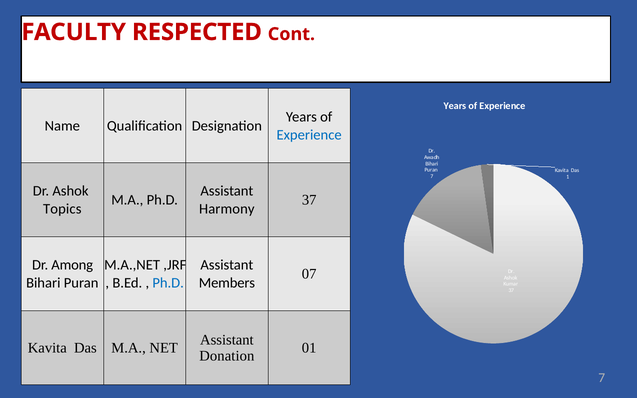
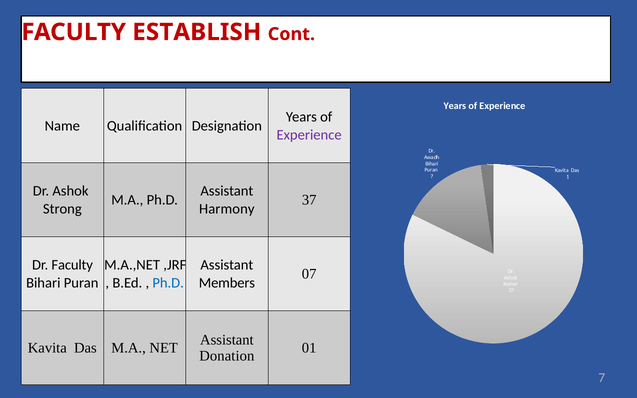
RESPECTED: RESPECTED -> ESTABLISH
Experience at (309, 135) colour: blue -> purple
Topics: Topics -> Strong
Dr Among: Among -> Faculty
